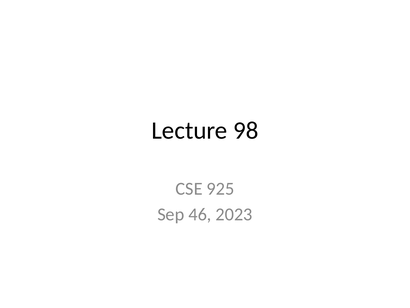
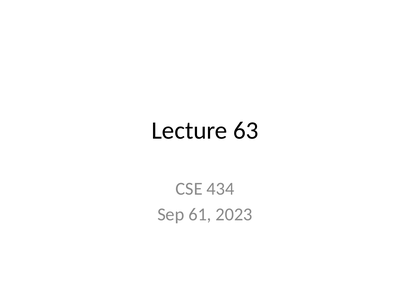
98: 98 -> 63
925: 925 -> 434
46: 46 -> 61
